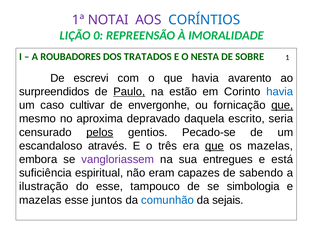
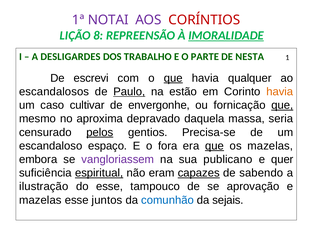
CORÍNTIOS colour: blue -> red
0: 0 -> 8
IMORALIDADE underline: none -> present
ROUBADORES: ROUBADORES -> DESLIGARDES
TRATADOS: TRATADOS -> TRABALHO
NESTA: NESTA -> PARTE
SOBRE: SOBRE -> NESTA
que at (173, 78) underline: none -> present
avarento: avarento -> qualquer
surpreendidos: surpreendidos -> escandalosos
havia at (280, 92) colour: blue -> orange
escrito: escrito -> massa
Pecado-se: Pecado-se -> Precisa-se
através: através -> espaço
três: três -> fora
entregues: entregues -> publicano
está: está -> quer
espiritual underline: none -> present
capazes underline: none -> present
simbologia: simbologia -> aprovação
